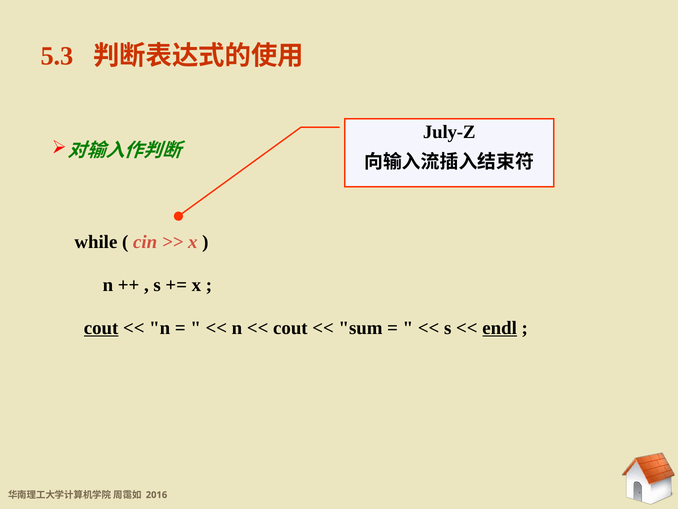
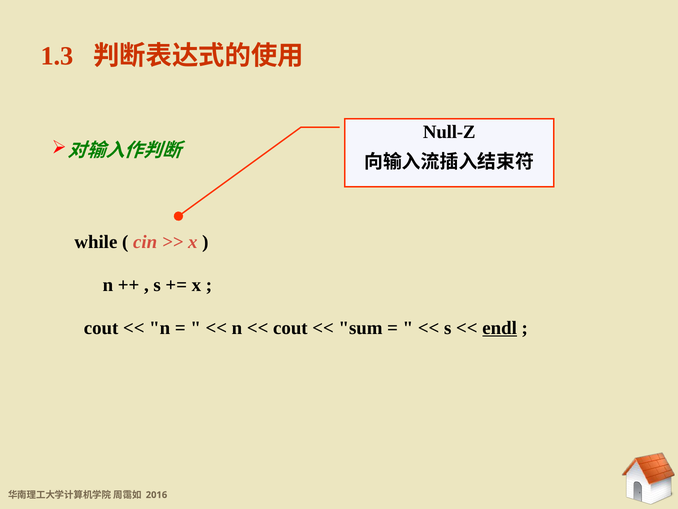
5.3: 5.3 -> 1.3
July-Z: July-Z -> Null-Z
cout at (101, 328) underline: present -> none
